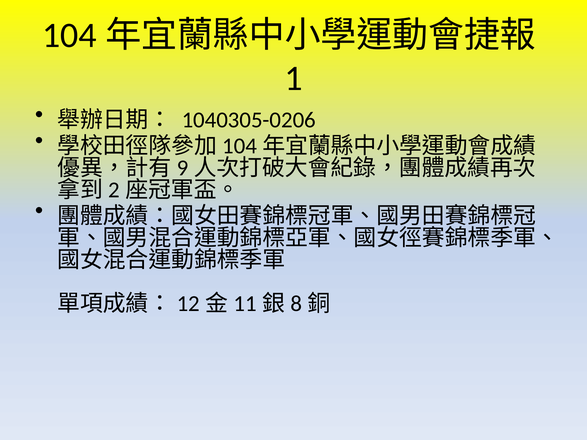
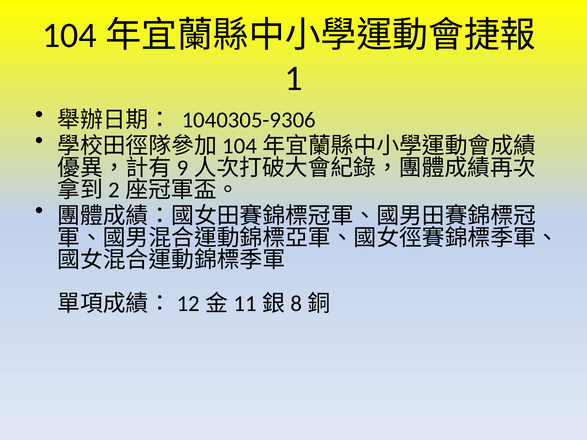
1040305-0206: 1040305-0206 -> 1040305-9306
